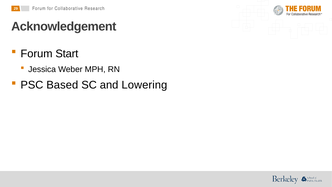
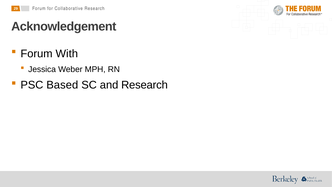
Start: Start -> With
and Lowering: Lowering -> Research
